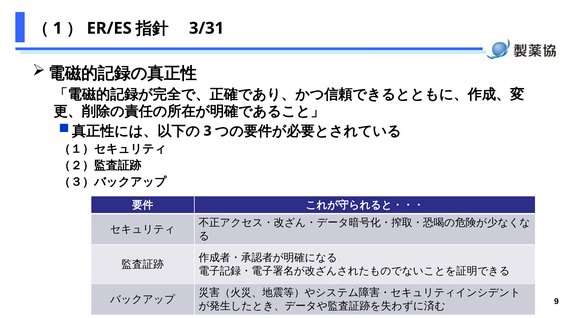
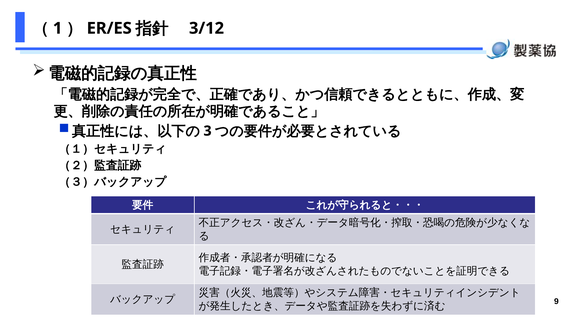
3/31: 3/31 -> 3/12
